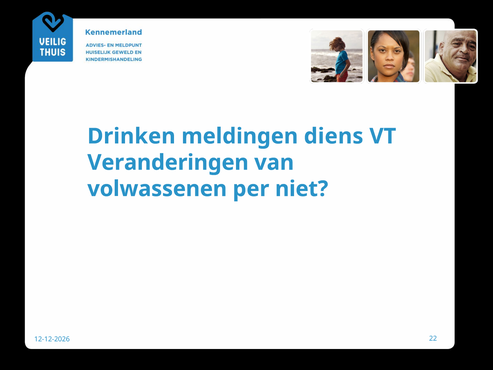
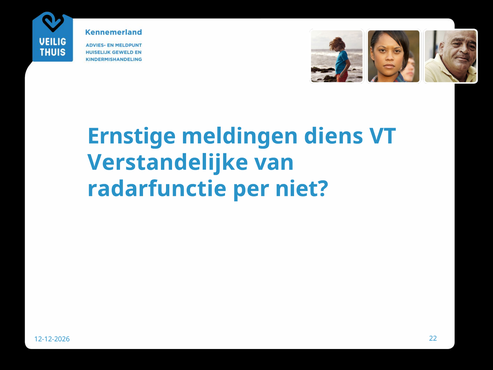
Drinken: Drinken -> Ernstige
Veranderingen: Veranderingen -> Verstandelijke
volwassenen: volwassenen -> radarfunctie
